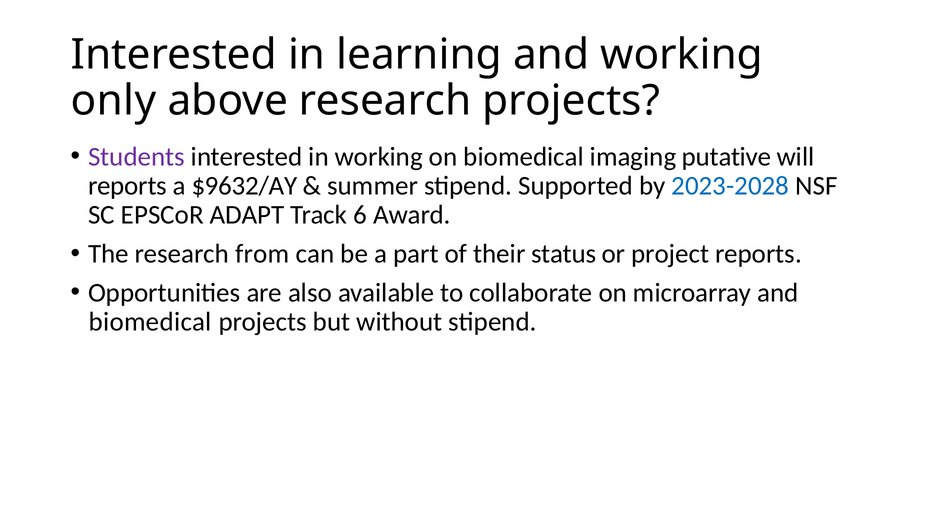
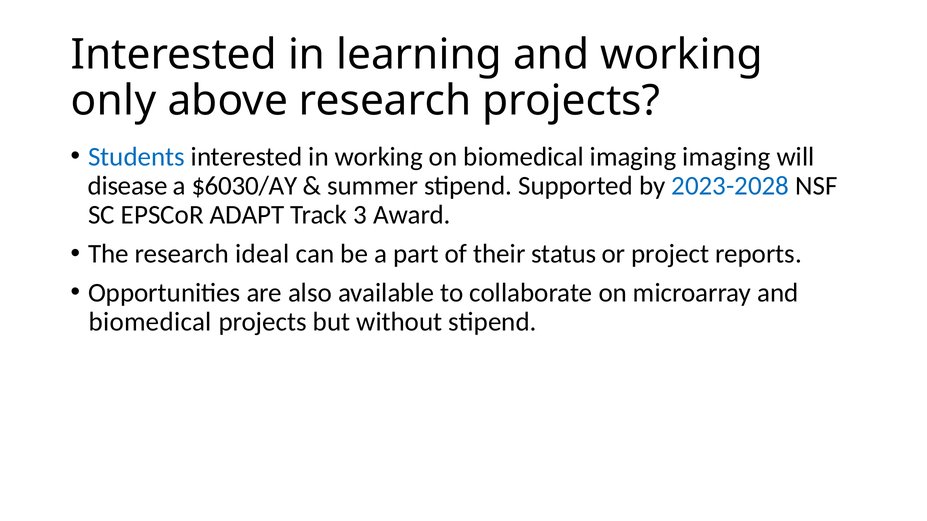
Students colour: purple -> blue
imaging putative: putative -> imaging
reports at (128, 186): reports -> disease
$9632/AY: $9632/AY -> $6030/AY
6: 6 -> 3
from: from -> ideal
